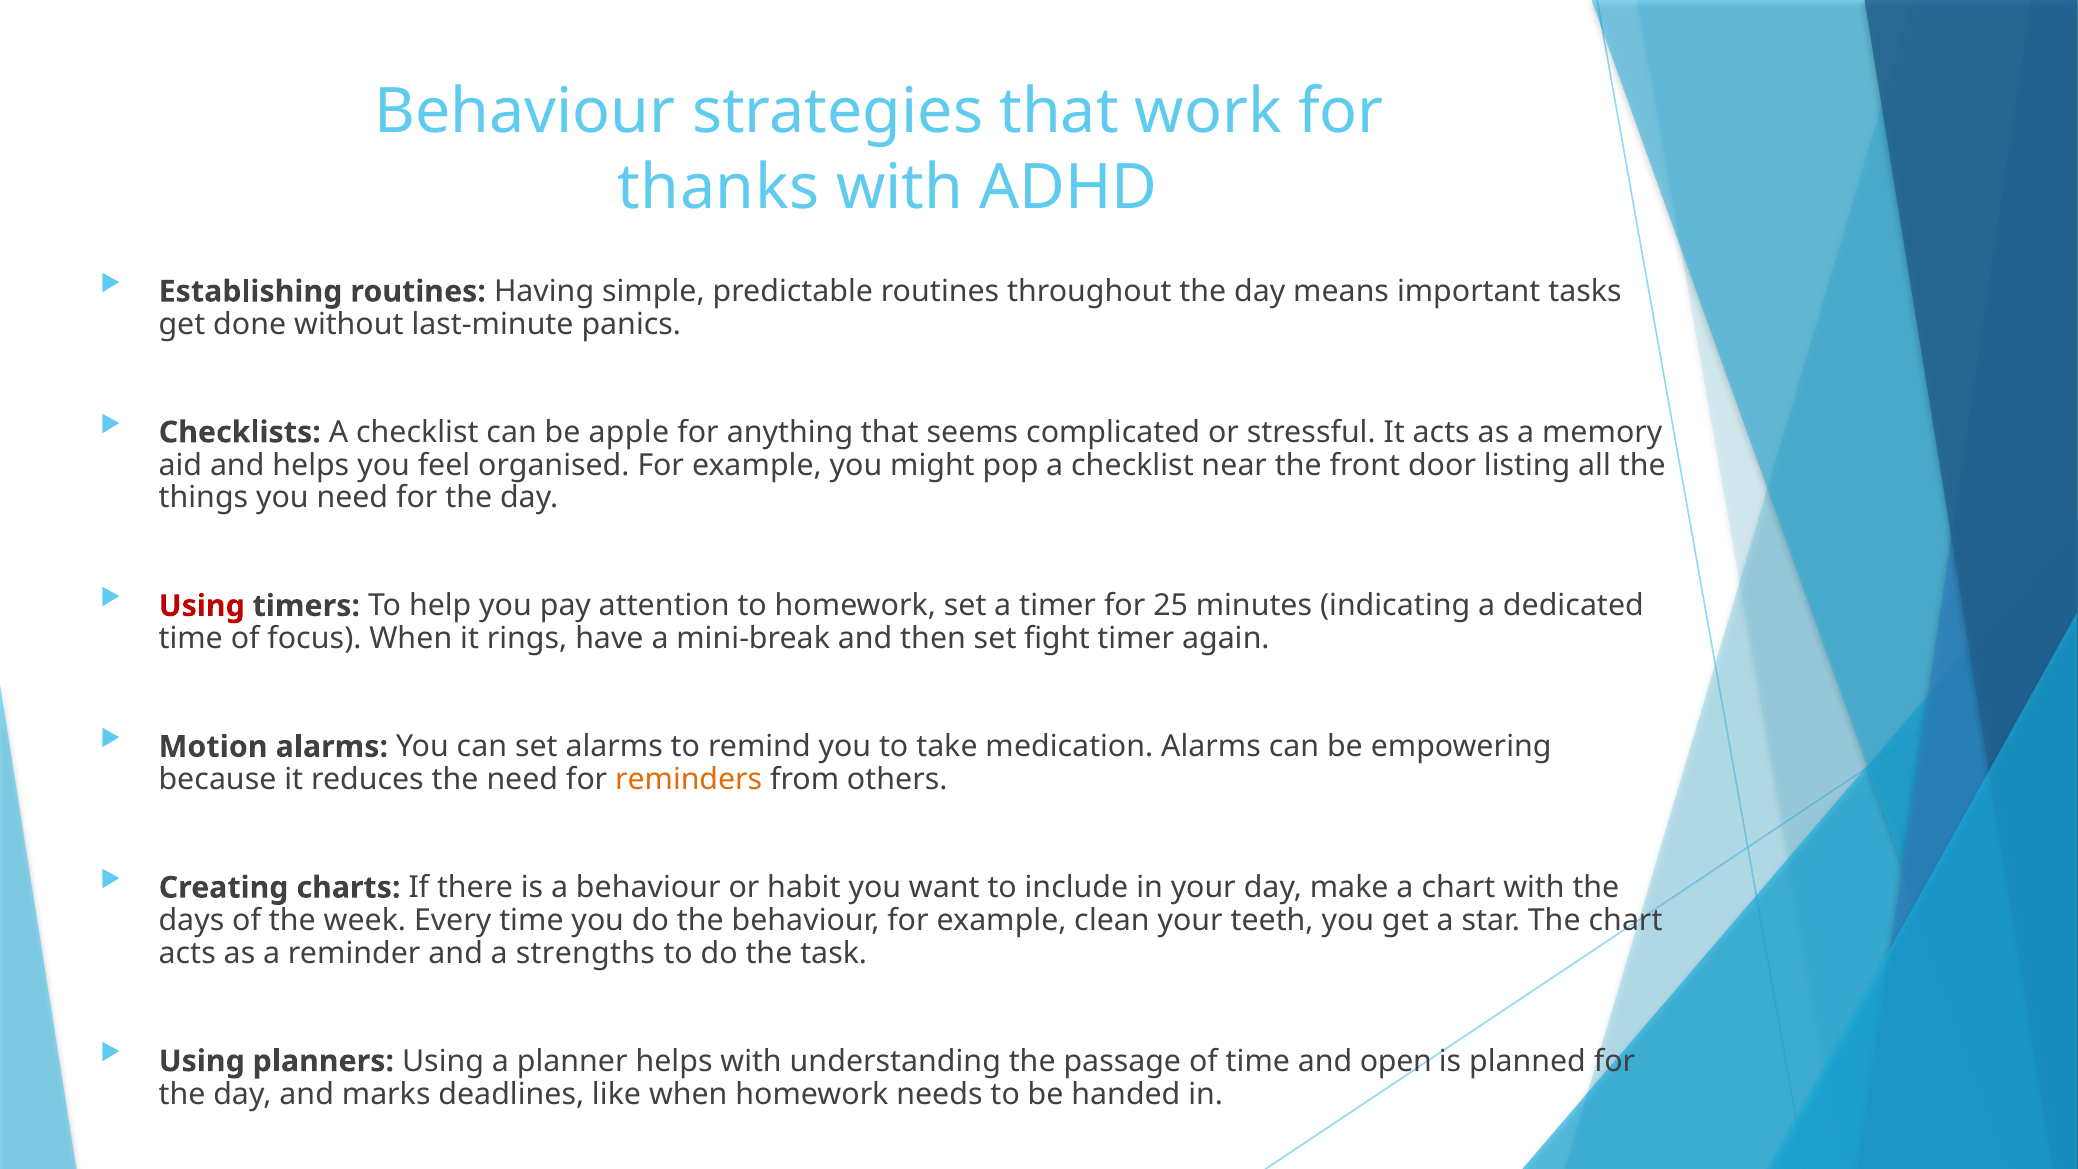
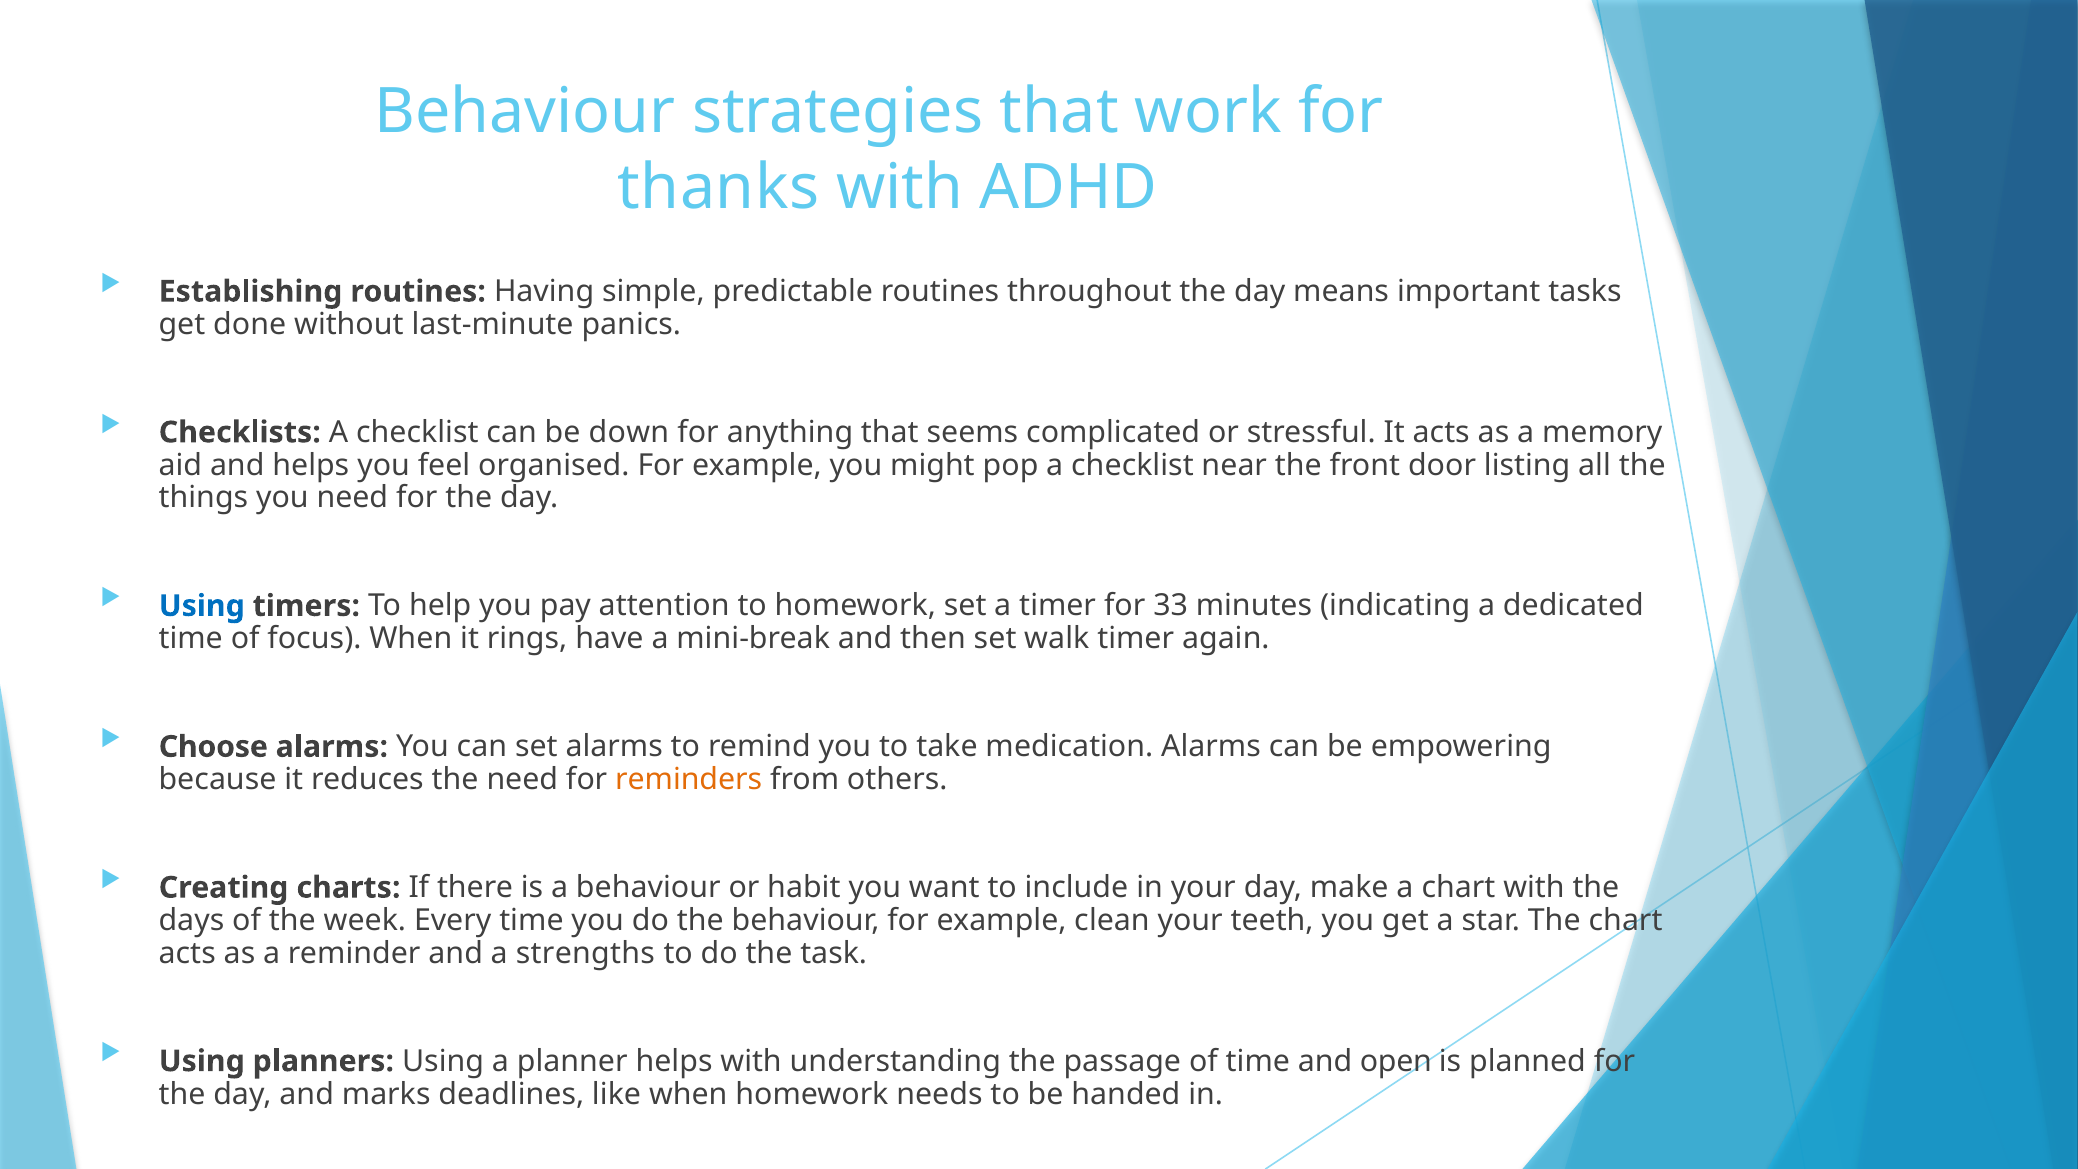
apple: apple -> down
Using at (202, 606) colour: red -> blue
25: 25 -> 33
fight: fight -> walk
Motion: Motion -> Choose
